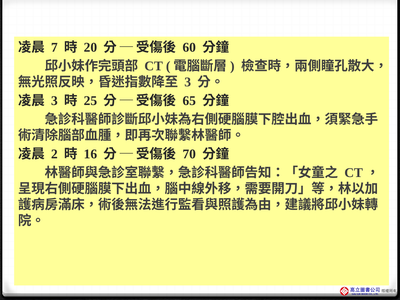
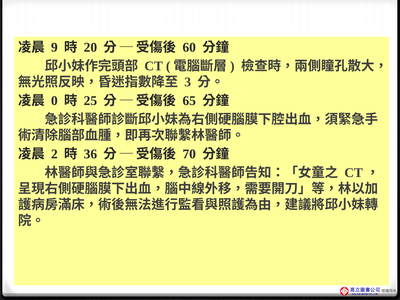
7: 7 -> 9
3 at (54, 101): 3 -> 0
16: 16 -> 36
